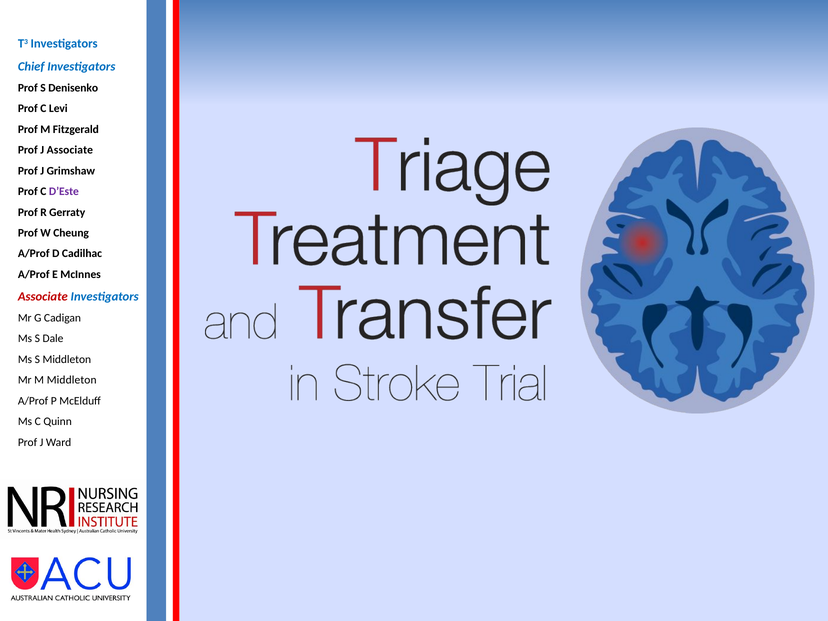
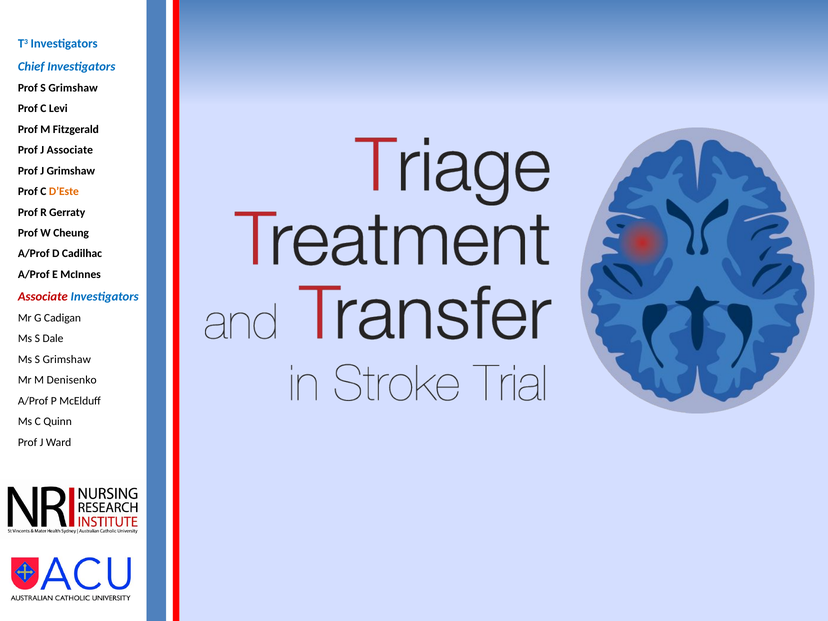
Prof S Denisenko: Denisenko -> Grimshaw
D’Este colour: purple -> orange
Ms S Middleton: Middleton -> Grimshaw
M Middleton: Middleton -> Denisenko
